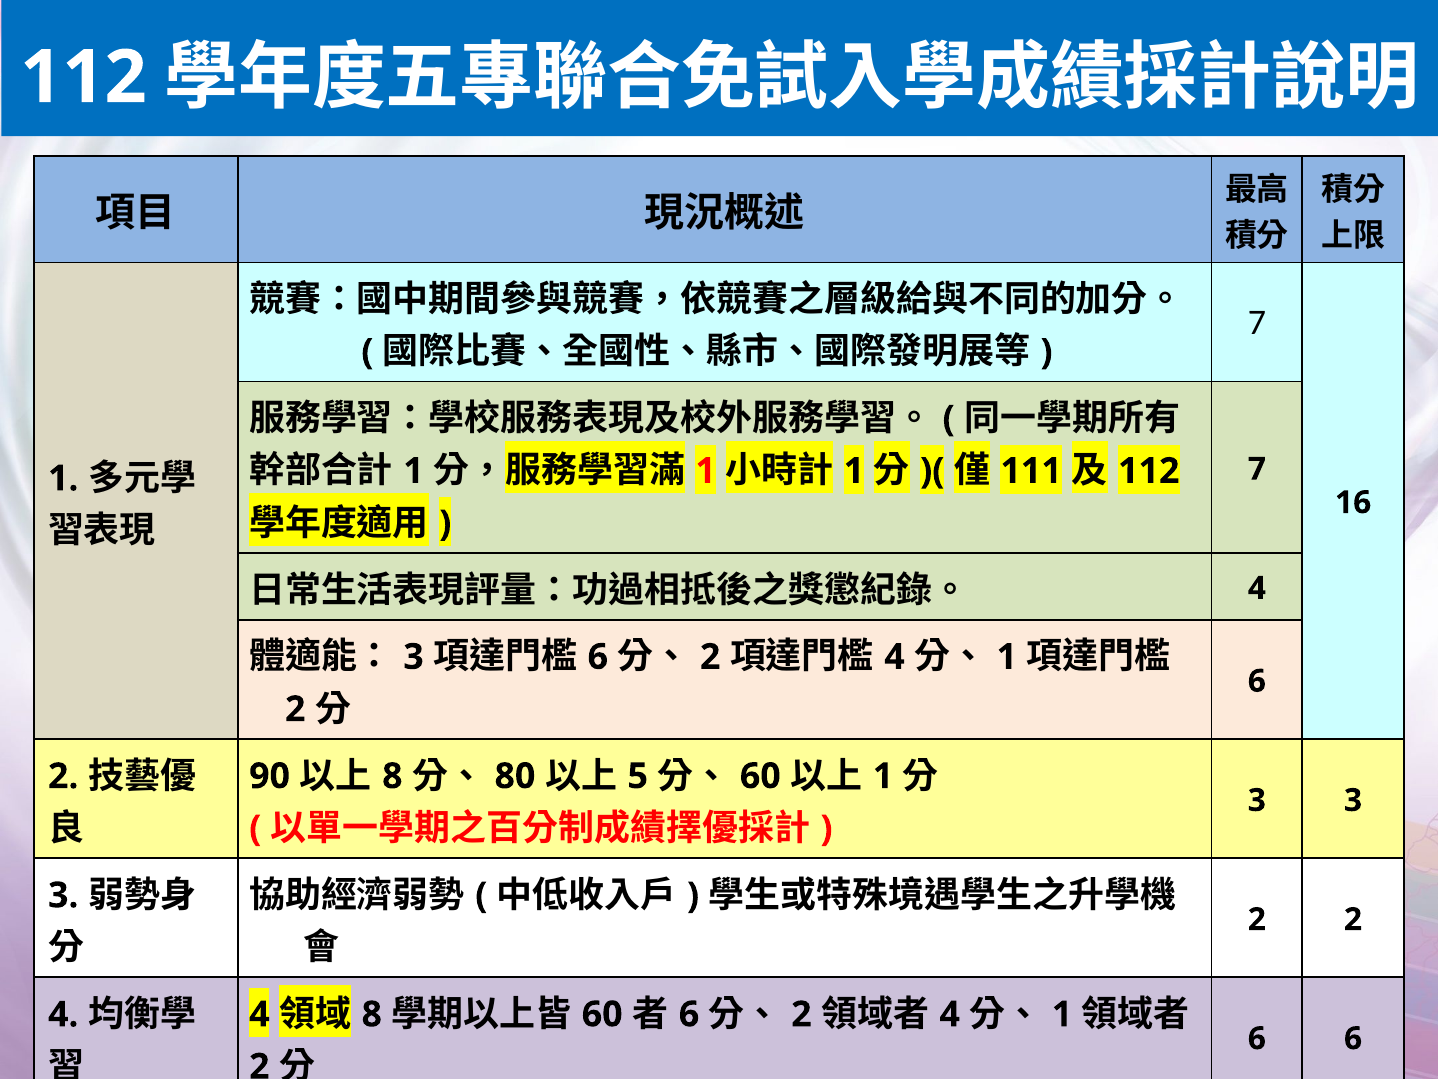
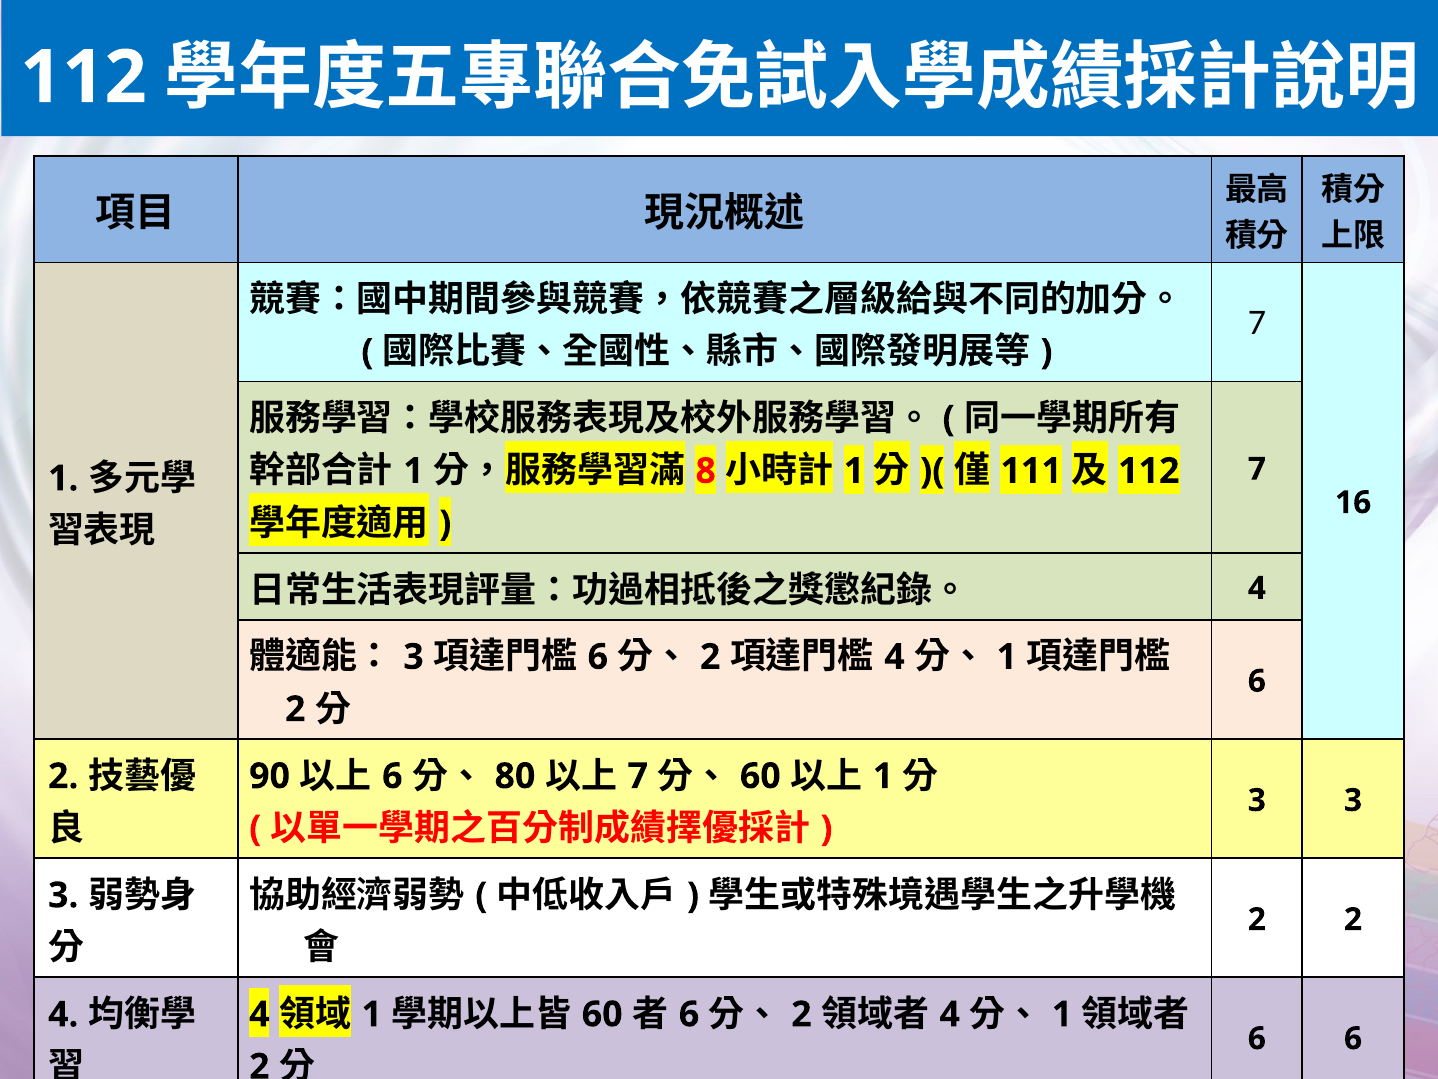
1 at (706, 471): 1 -> 8
8 at (392, 776): 8 -> 6
5 at (638, 776): 5 -> 7
8 at (372, 1014): 8 -> 1
